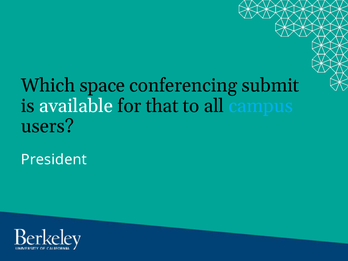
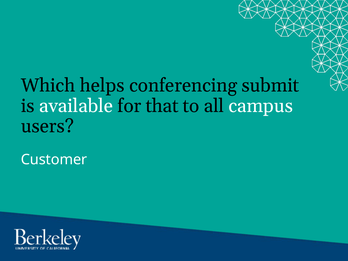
space: space -> helps
campus colour: light blue -> white
President: President -> Customer
